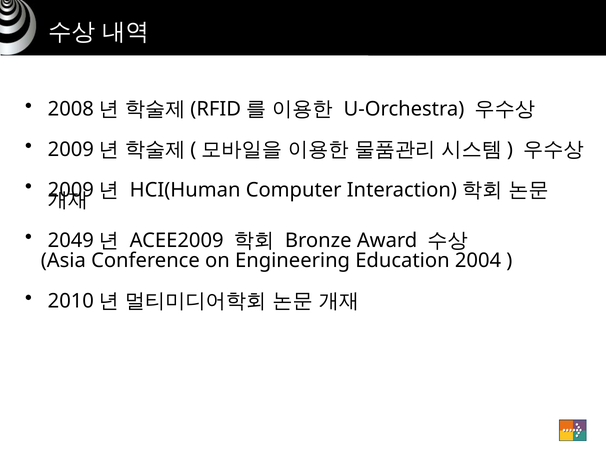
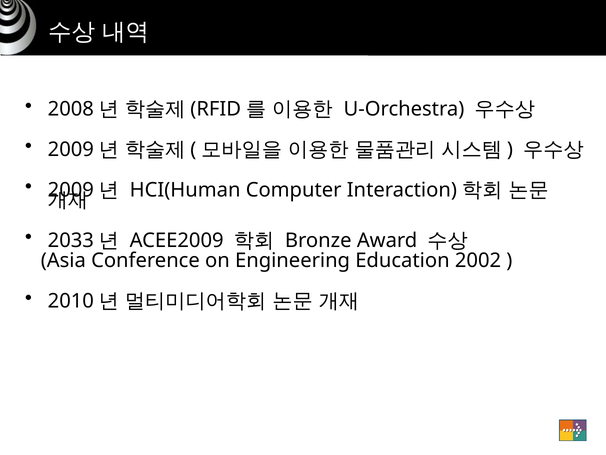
2049: 2049 -> 2033
2004: 2004 -> 2002
